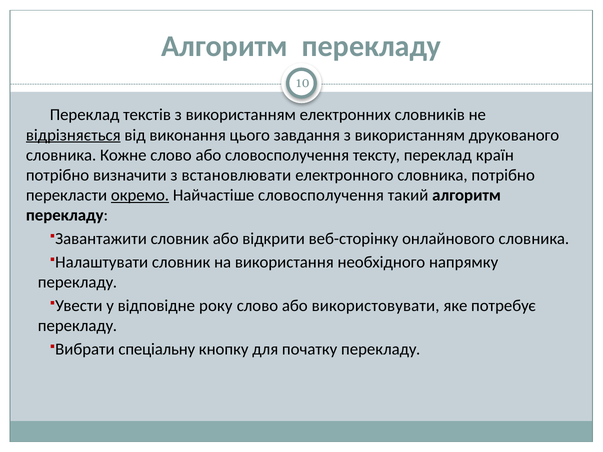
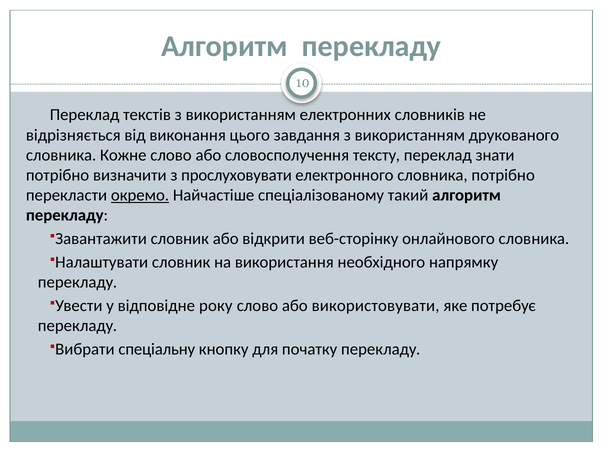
відрізняється underline: present -> none
країн: країн -> знати
встановлювати: встановлювати -> прослуховувати
Найчастіше словосполучення: словосполучення -> спеціалізованому
